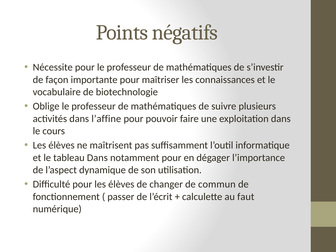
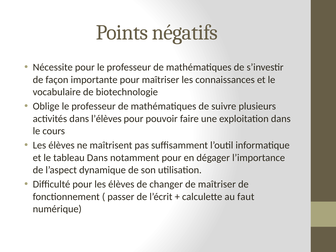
l’affine: l’affine -> l’élèves
de commun: commun -> maîtriser
